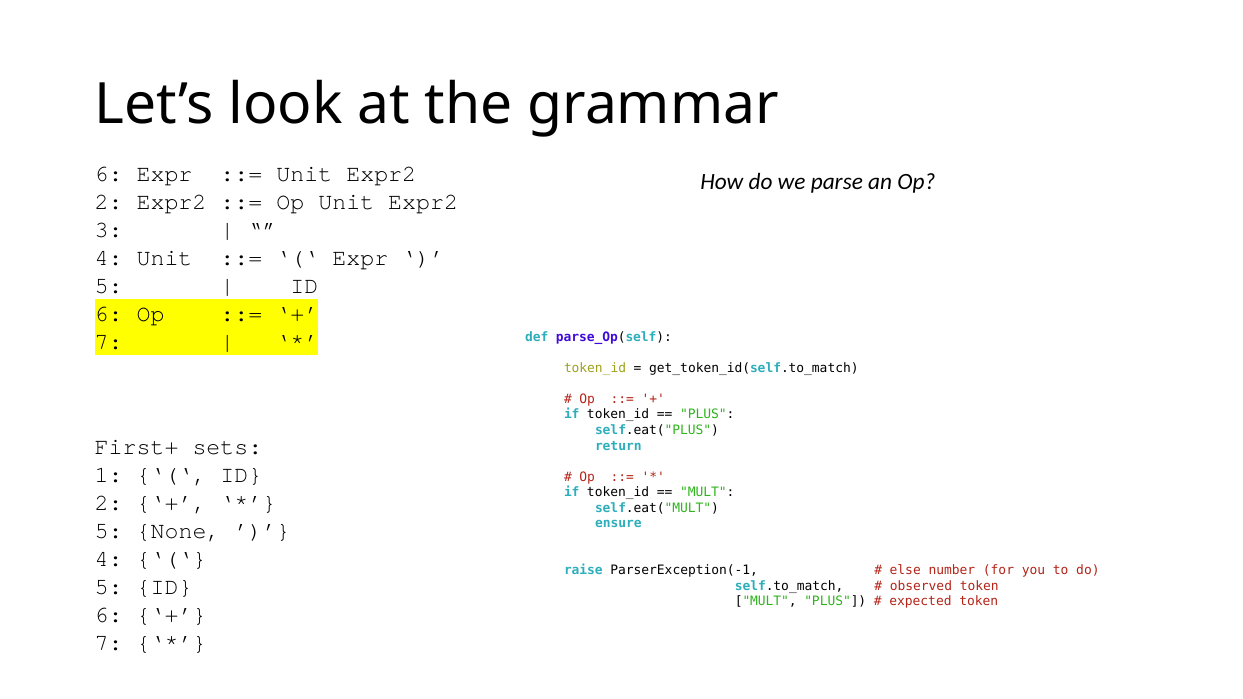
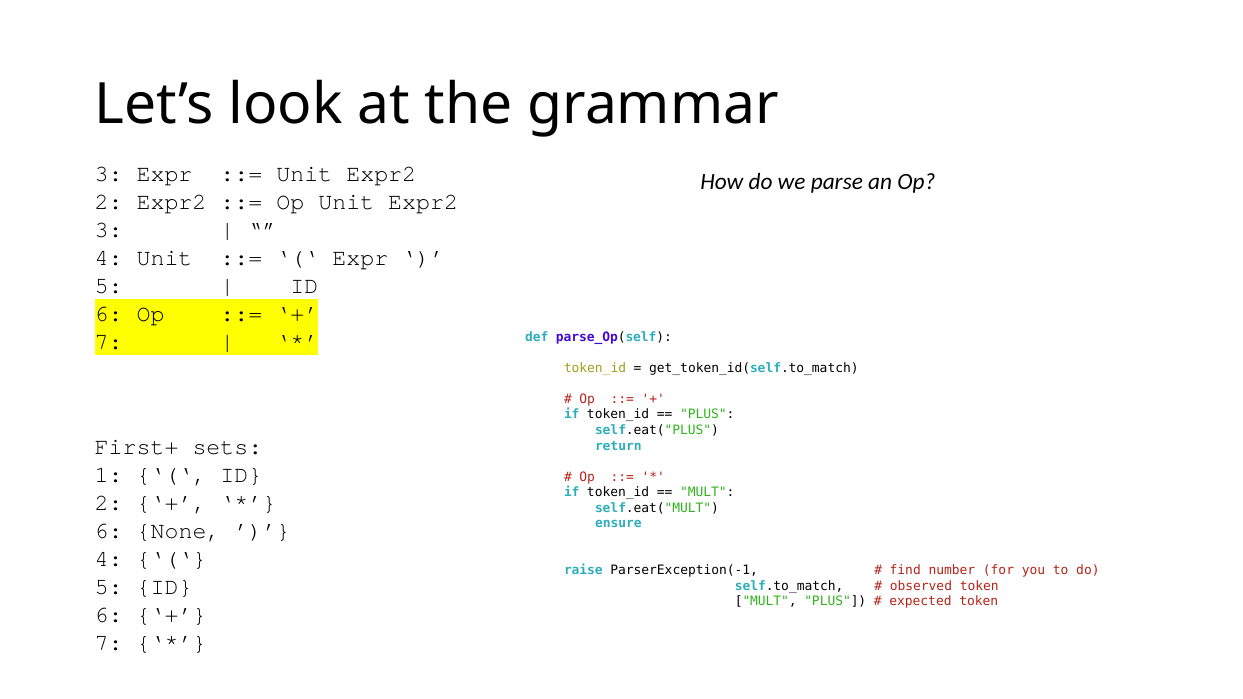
6 at (109, 174): 6 -> 3
5 at (109, 531): 5 -> 6
else: else -> find
